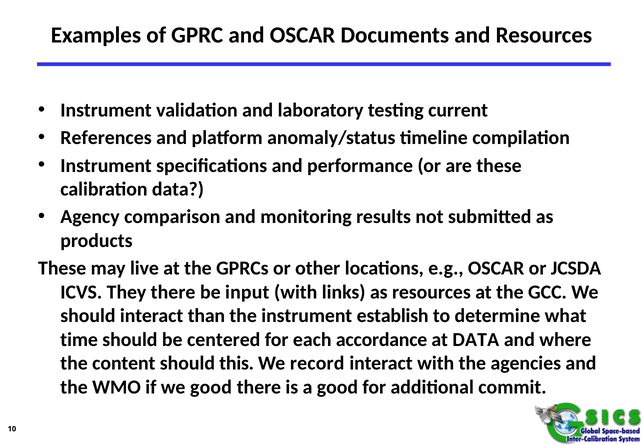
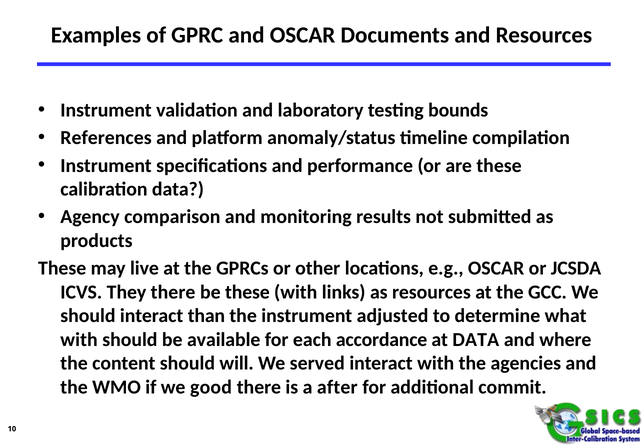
current: current -> bounds
be input: input -> these
establish: establish -> adjusted
time at (79, 340): time -> with
centered: centered -> available
this: this -> will
record: record -> served
a good: good -> after
